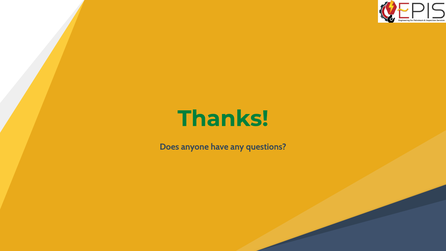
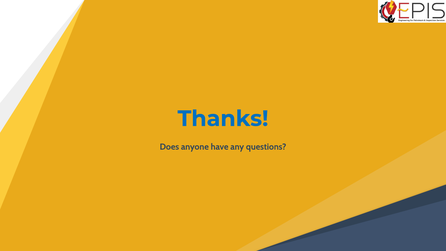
Thanks colour: green -> blue
